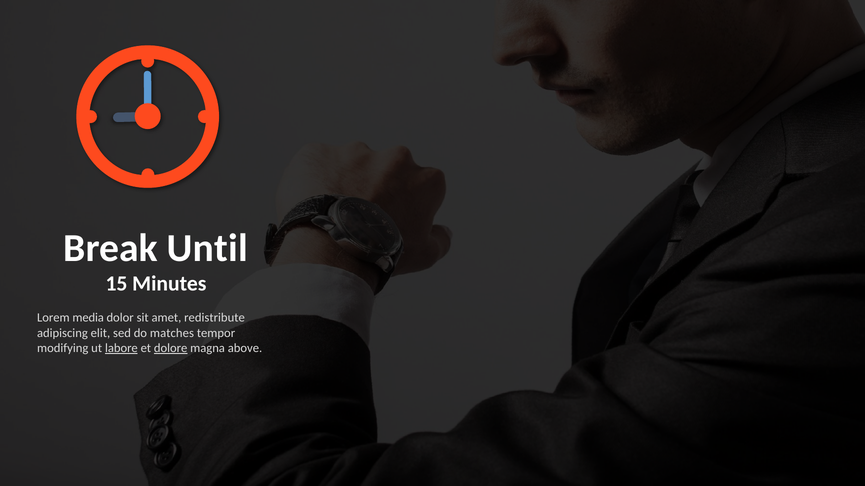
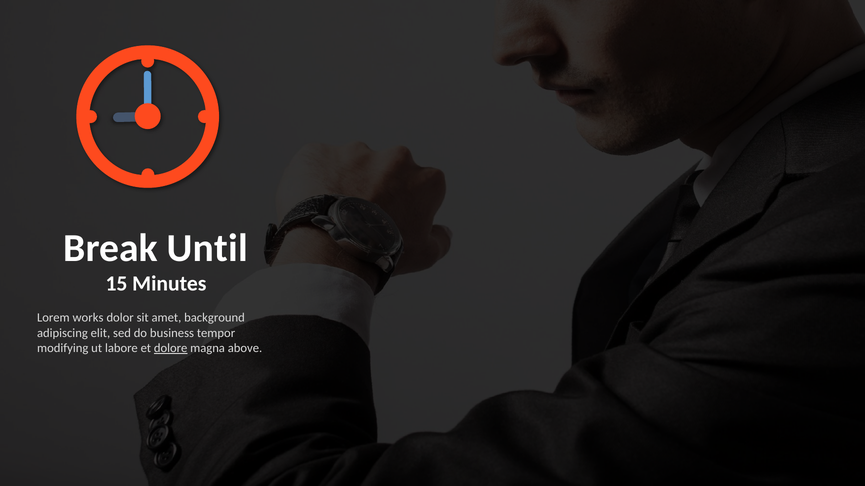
media: media -> works
redistribute: redistribute -> background
matches: matches -> business
labore underline: present -> none
